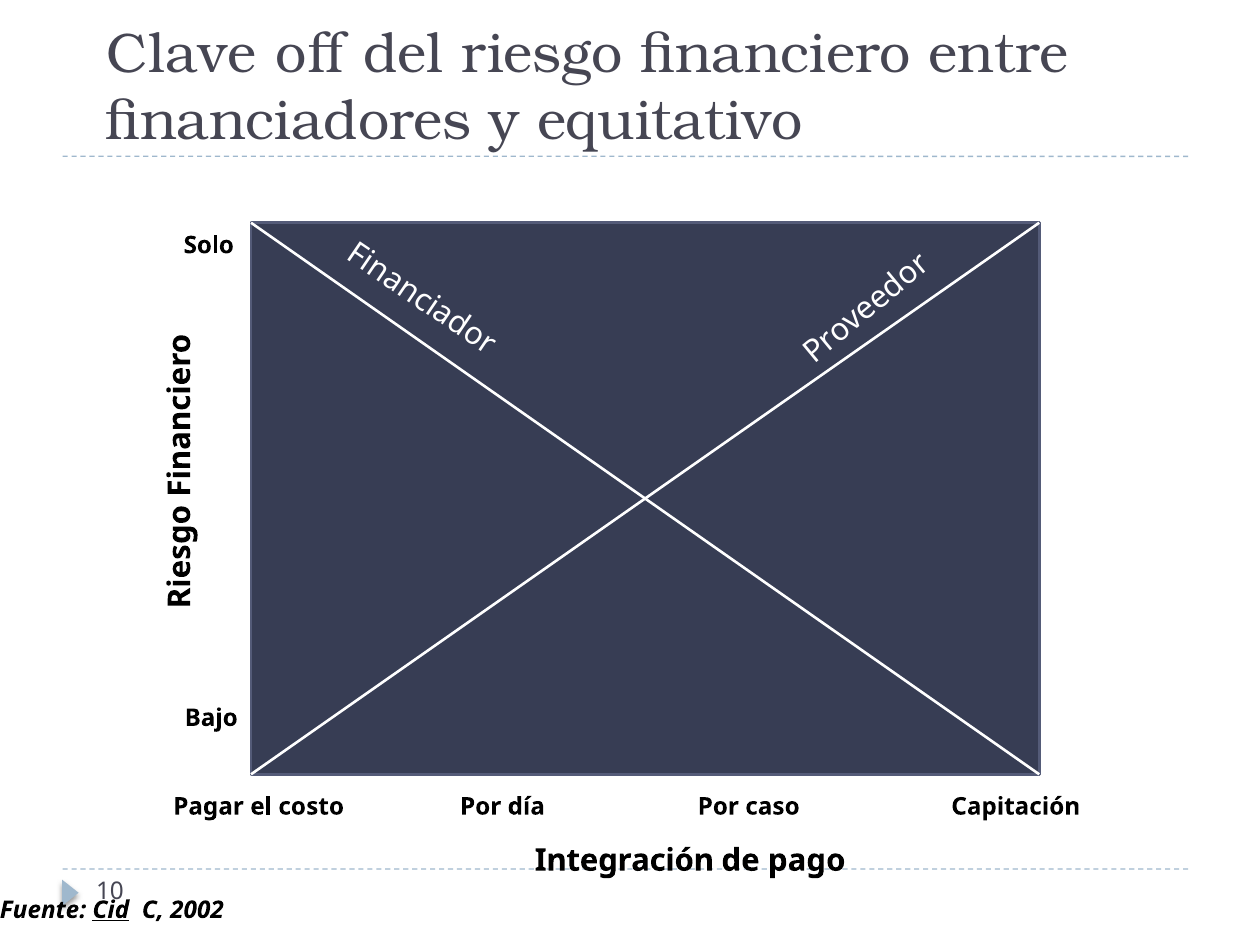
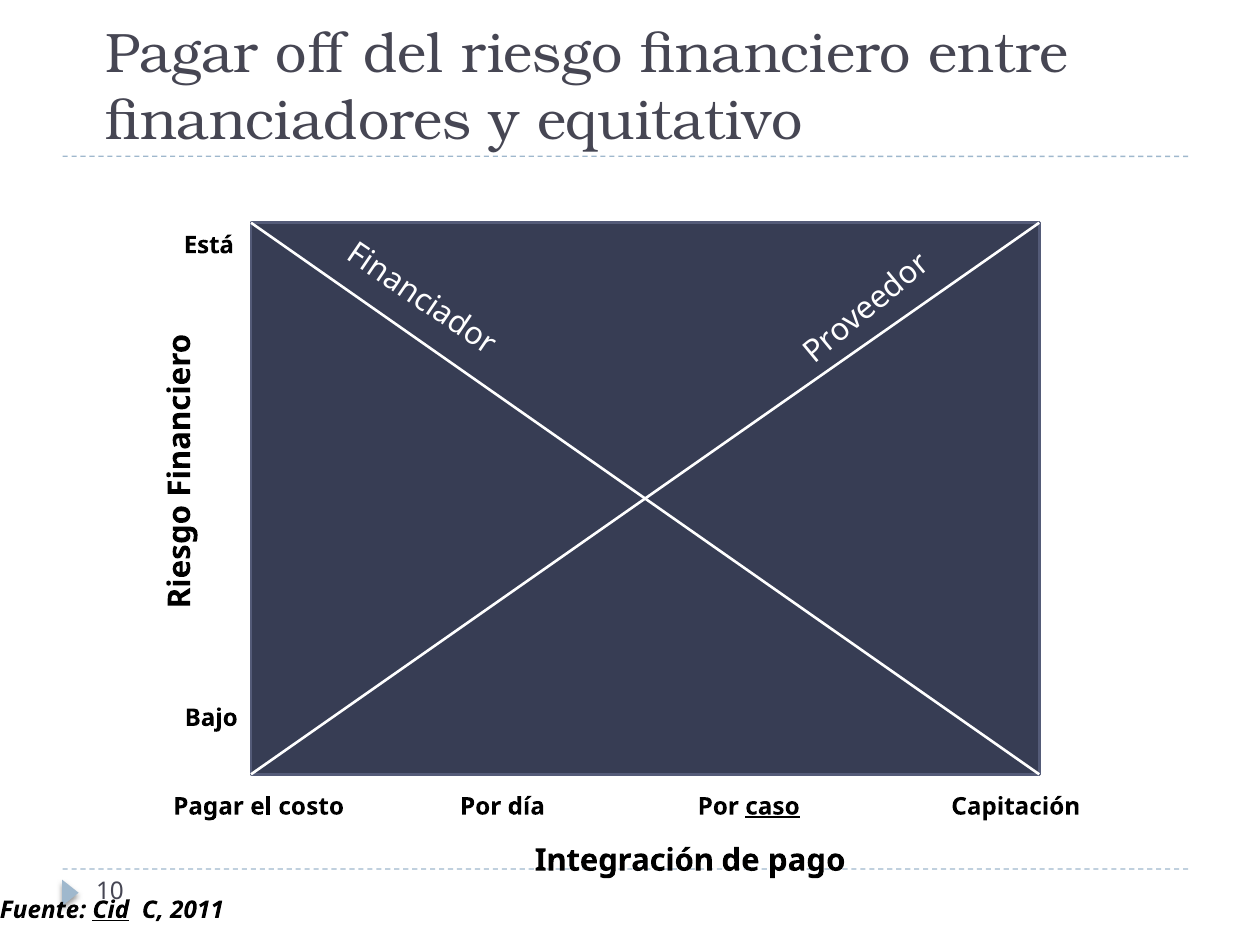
Clave at (181, 54): Clave -> Pagar
Solo: Solo -> Está
caso underline: none -> present
2002: 2002 -> 2011
